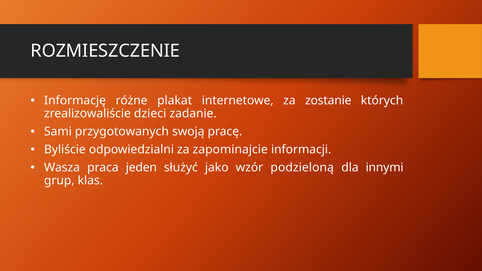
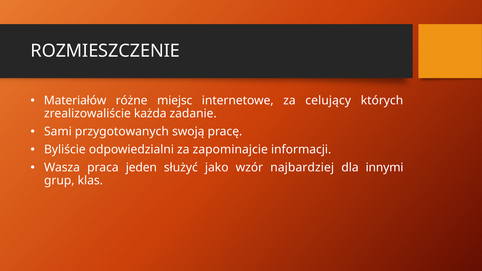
Informację: Informację -> Materiałów
plakat: plakat -> miejsc
zostanie: zostanie -> celujący
dzieci: dzieci -> każda
podzieloną: podzieloną -> najbardziej
